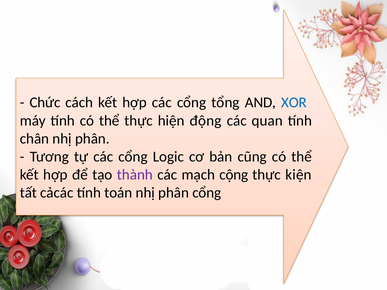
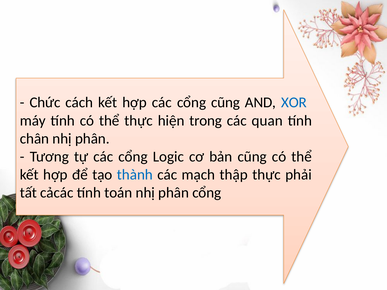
cổng tổng: tổng -> cũng
động: động -> trong
thành colour: purple -> blue
cộng: cộng -> thập
kiện: kiện -> phải
